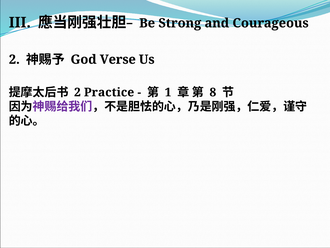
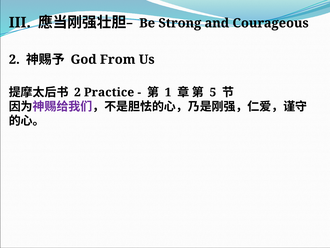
Verse: Verse -> From
8: 8 -> 5
